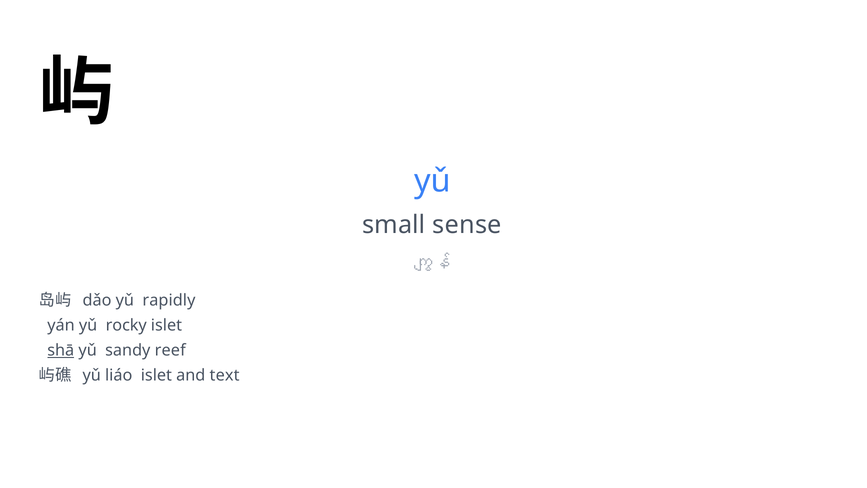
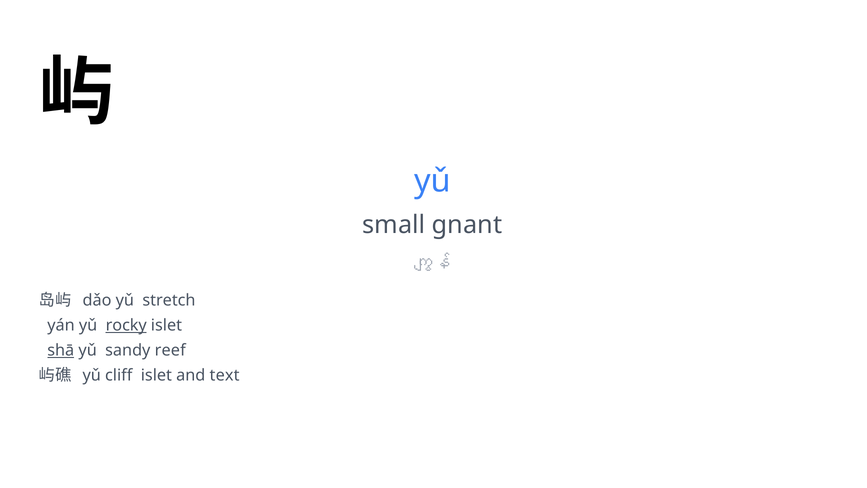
sense: sense -> gnant
rapidly: rapidly -> stretch
rocky underline: none -> present
liáo: liáo -> cliff
